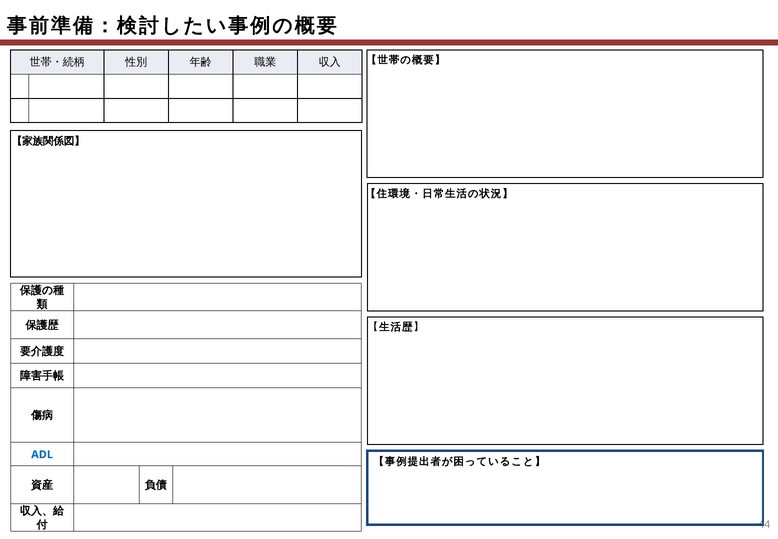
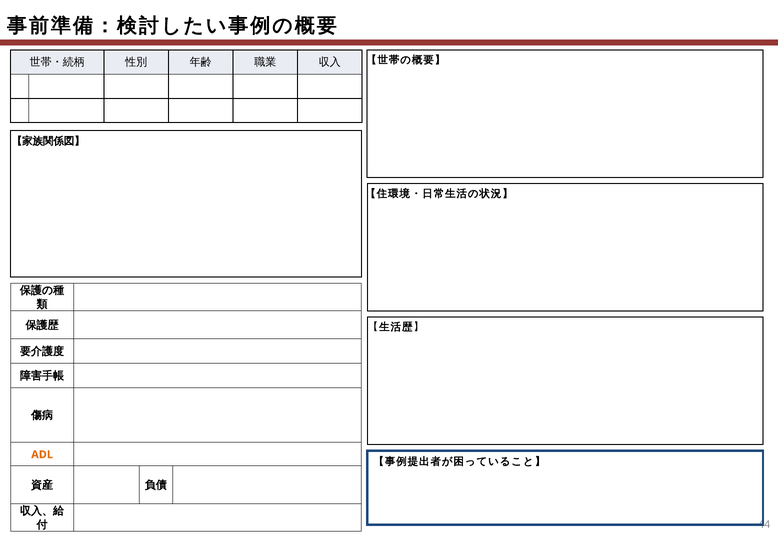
ADL colour: blue -> orange
